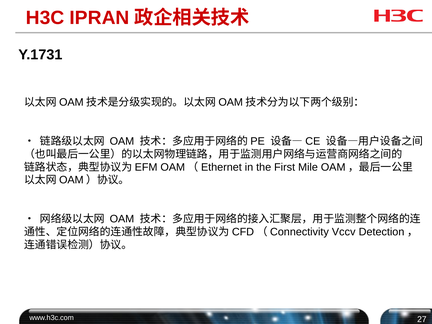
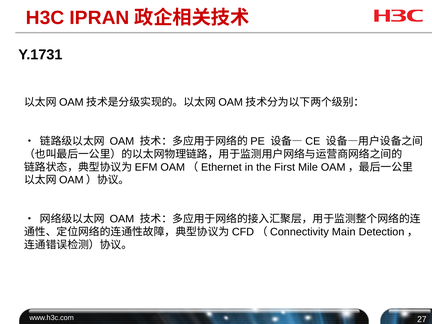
Vccv: Vccv -> Main
